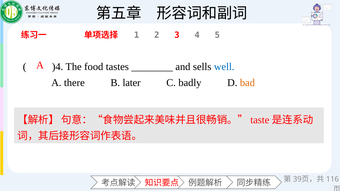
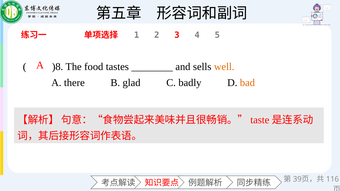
)4: )4 -> )8
well colour: blue -> orange
later: later -> glad
